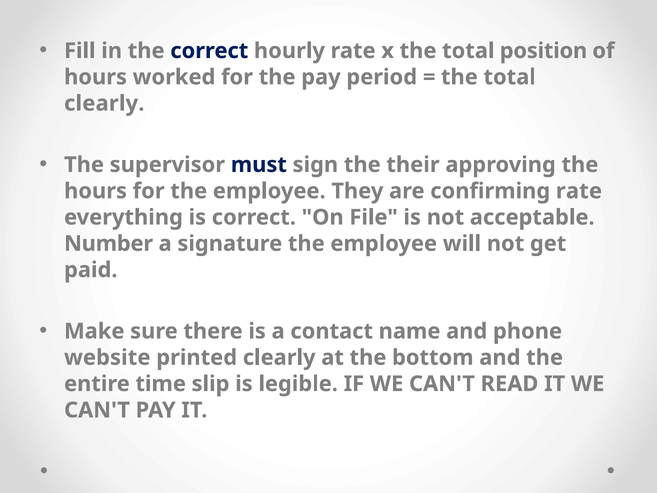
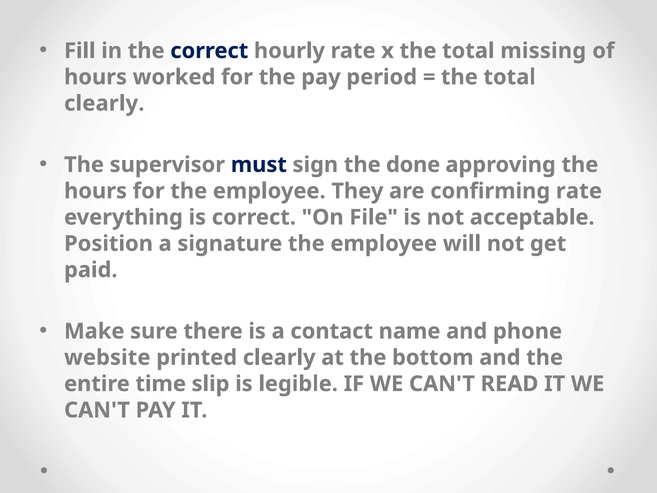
position: position -> missing
their: their -> done
Number: Number -> Position
